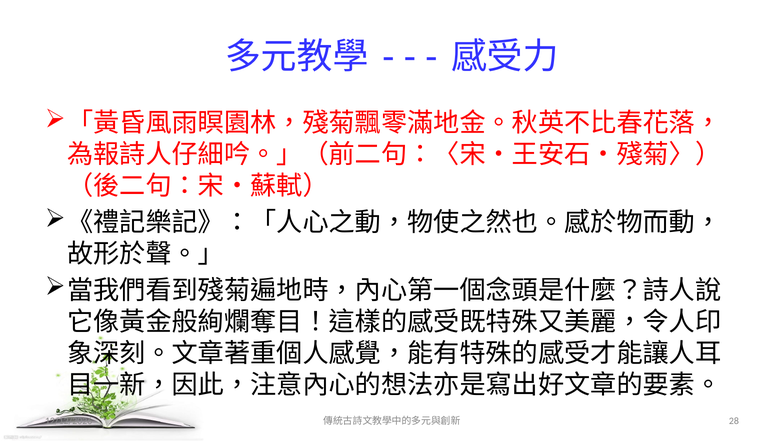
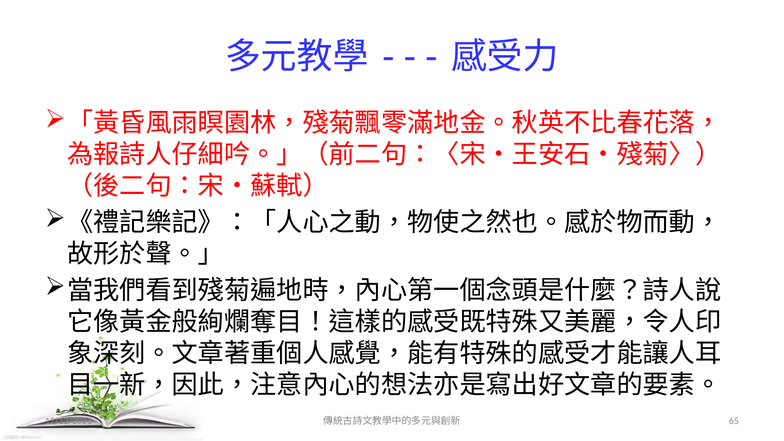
28: 28 -> 65
